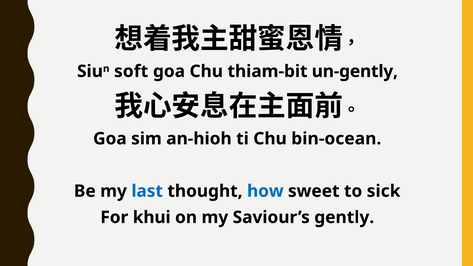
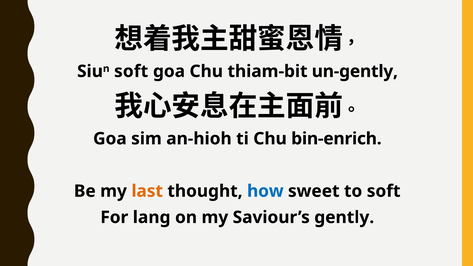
bin-ocean: bin-ocean -> bin-enrich
last colour: blue -> orange
to sick: sick -> soft
khui: khui -> lang
